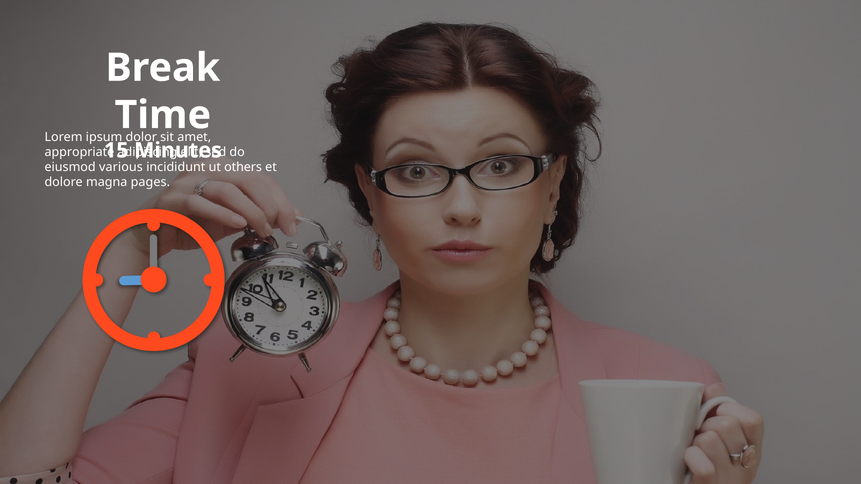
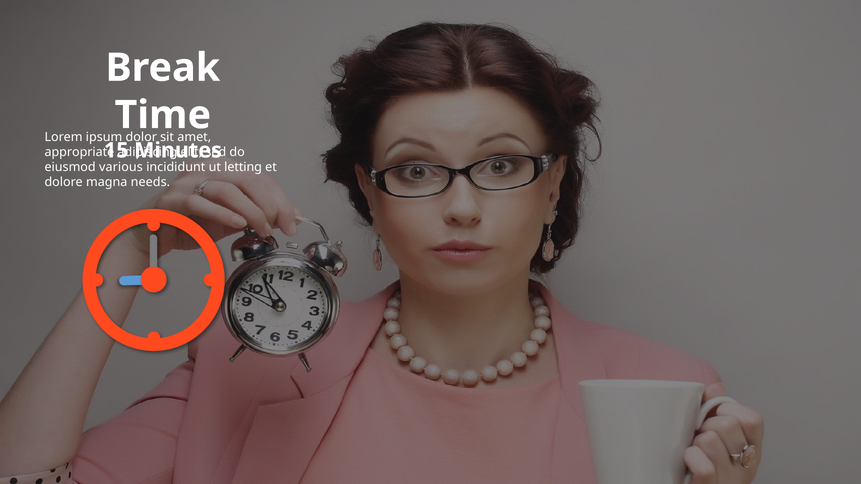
others: others -> letting
pages: pages -> needs
